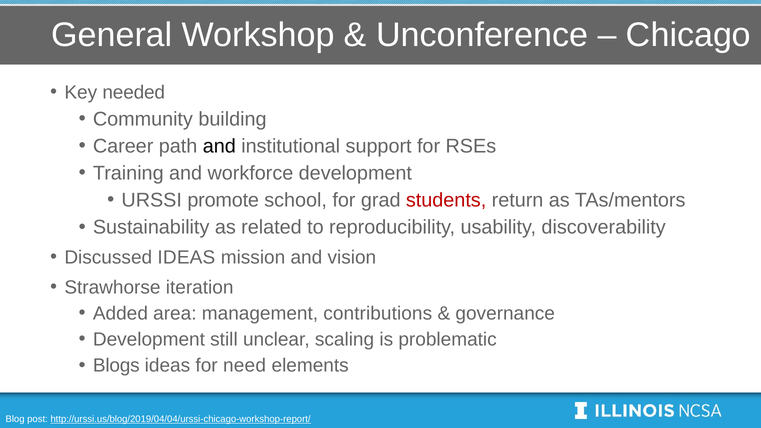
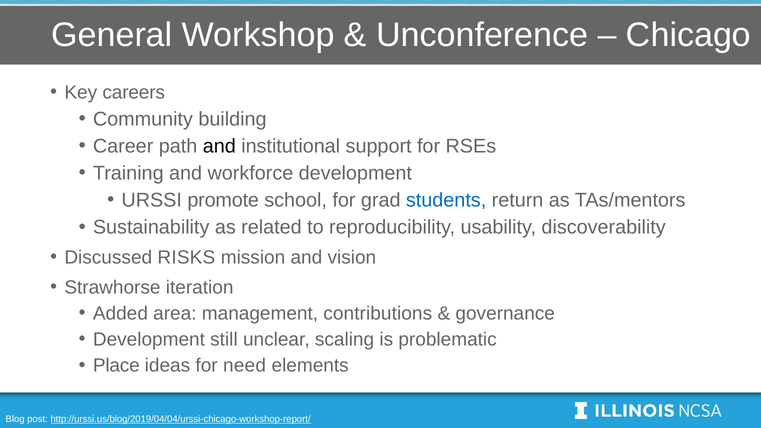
needed: needed -> careers
students colour: red -> blue
Discussed IDEAS: IDEAS -> RISKS
Blogs: Blogs -> Place
